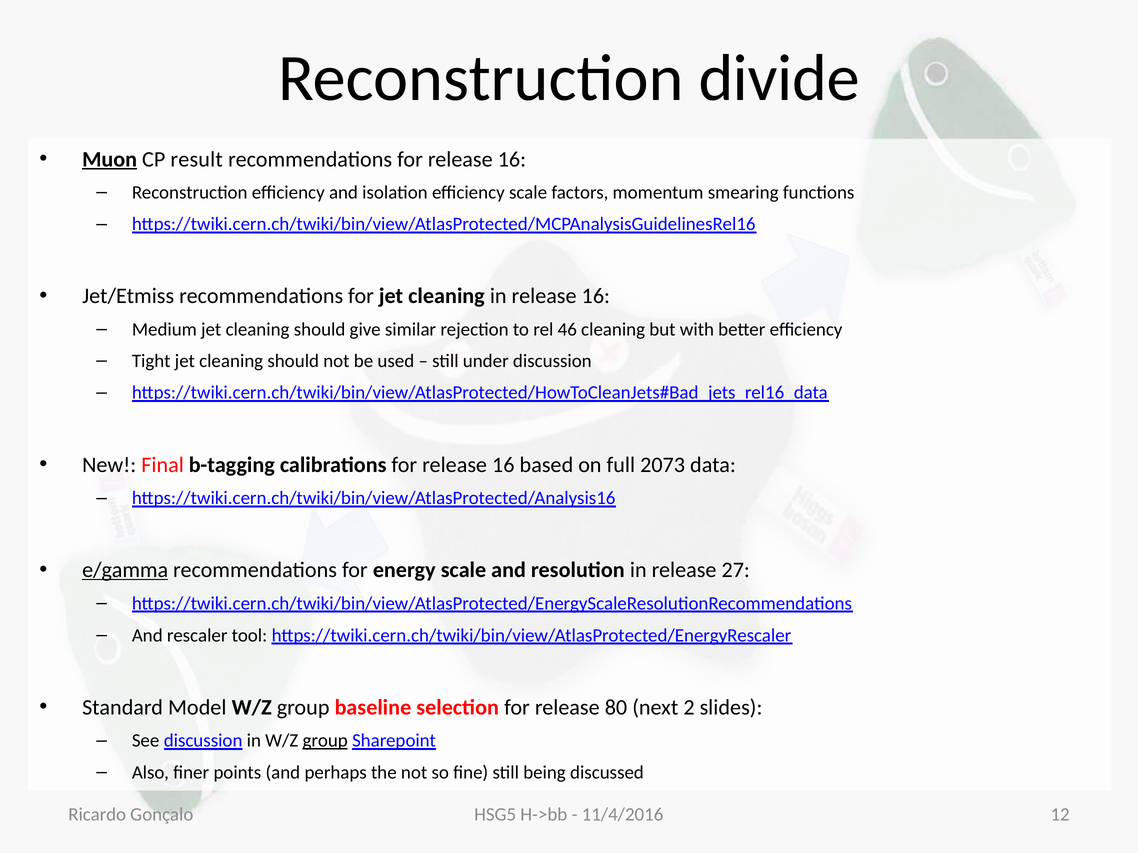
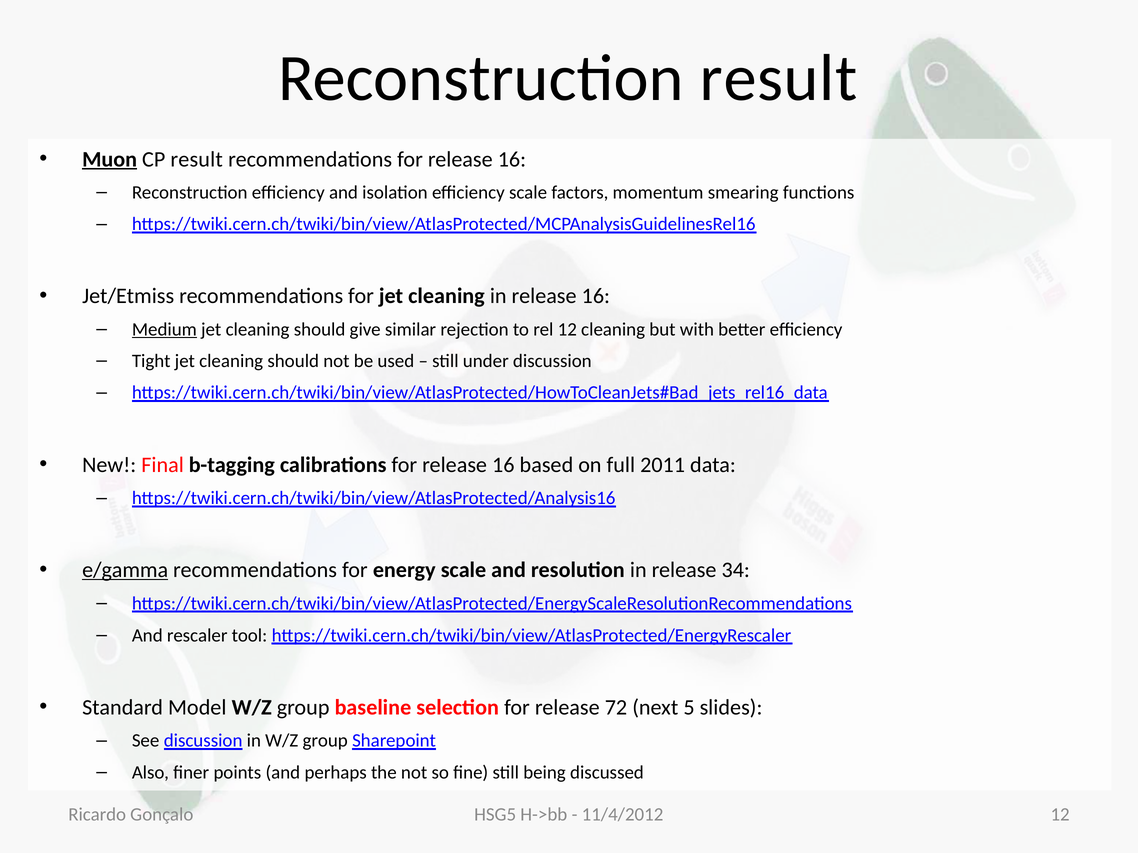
Reconstruction divide: divide -> result
Medium underline: none -> present
rel 46: 46 -> 12
2073: 2073 -> 2011
27: 27 -> 34
80: 80 -> 72
2: 2 -> 5
group at (325, 741) underline: present -> none
11/4/2016: 11/4/2016 -> 11/4/2012
